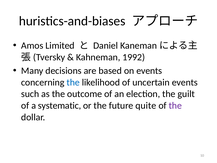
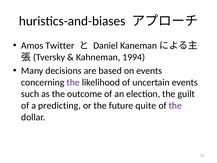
Limited: Limited -> Twitter
1992: 1992 -> 1994
the at (73, 82) colour: blue -> purple
systematic: systematic -> predicting
